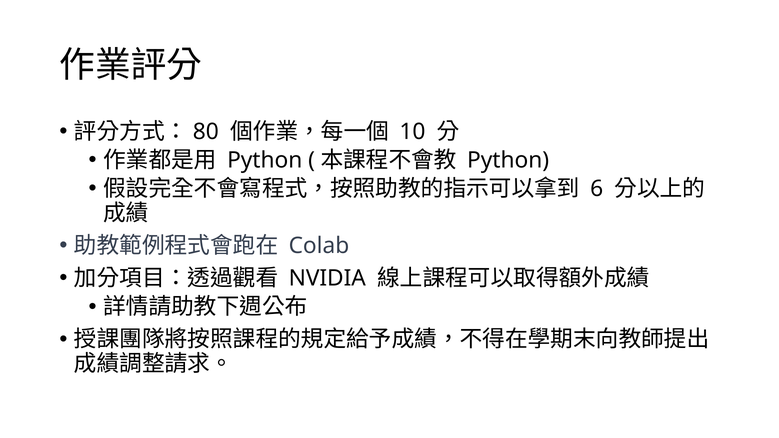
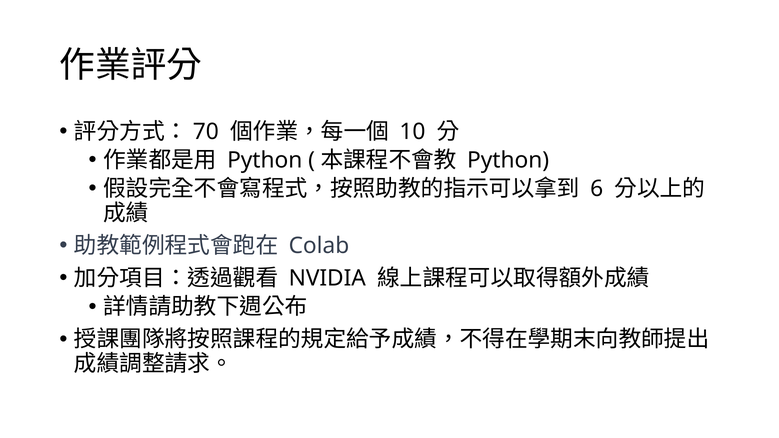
80: 80 -> 70
